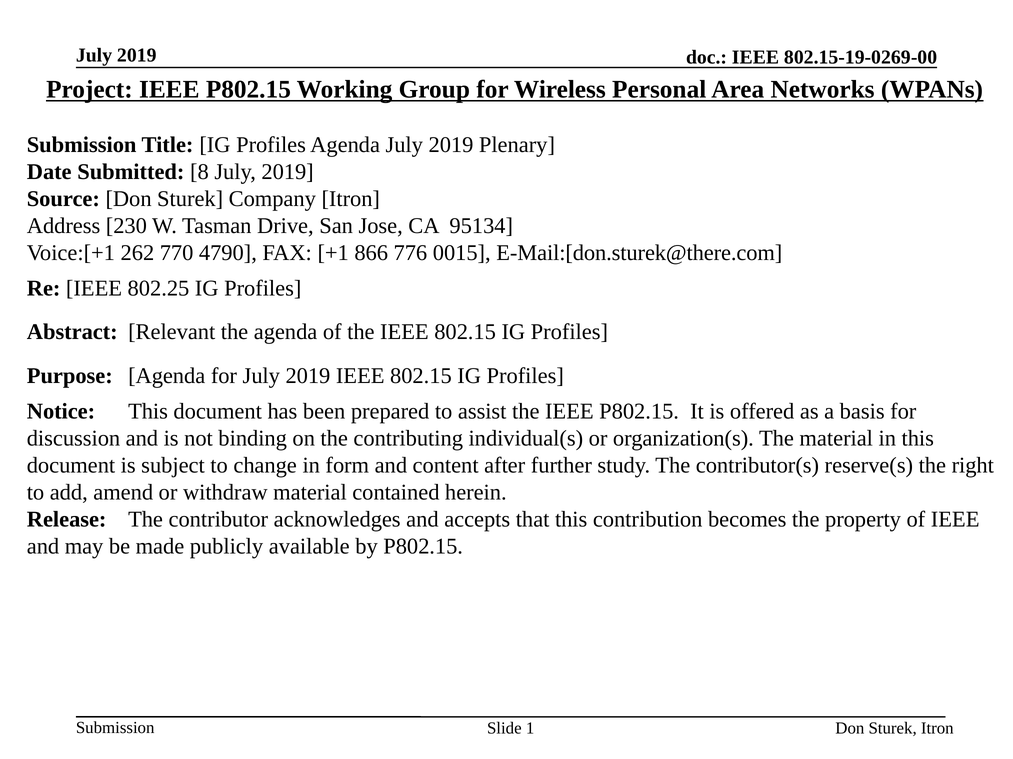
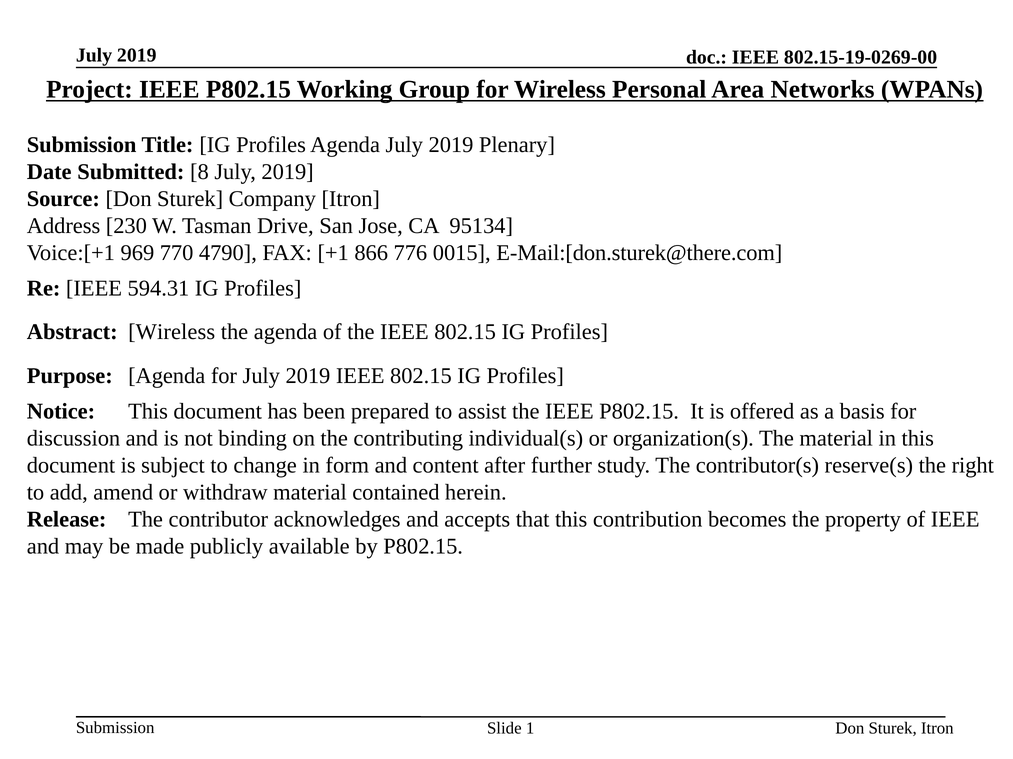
262: 262 -> 969
802.25: 802.25 -> 594.31
Abstract Relevant: Relevant -> Wireless
